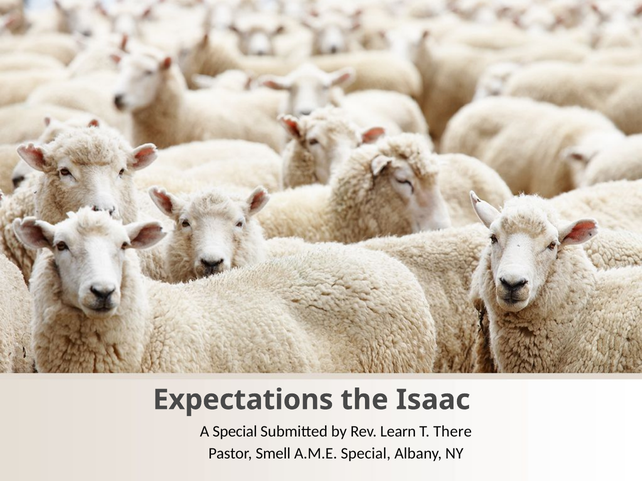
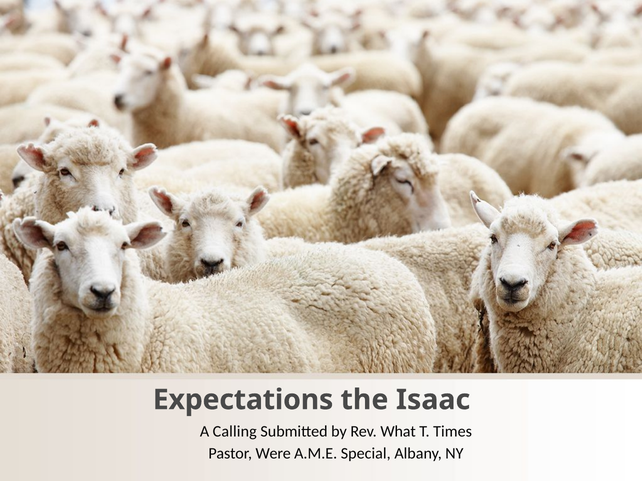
A Special: Special -> Calling
Learn: Learn -> What
There: There -> Times
Smell: Smell -> Were
